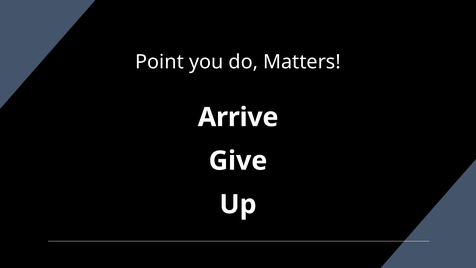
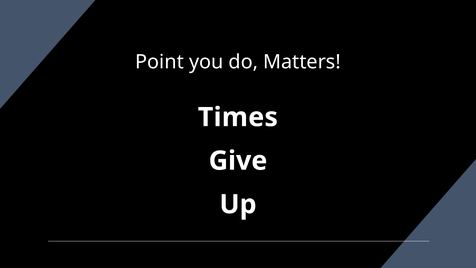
Arrive: Arrive -> Times
